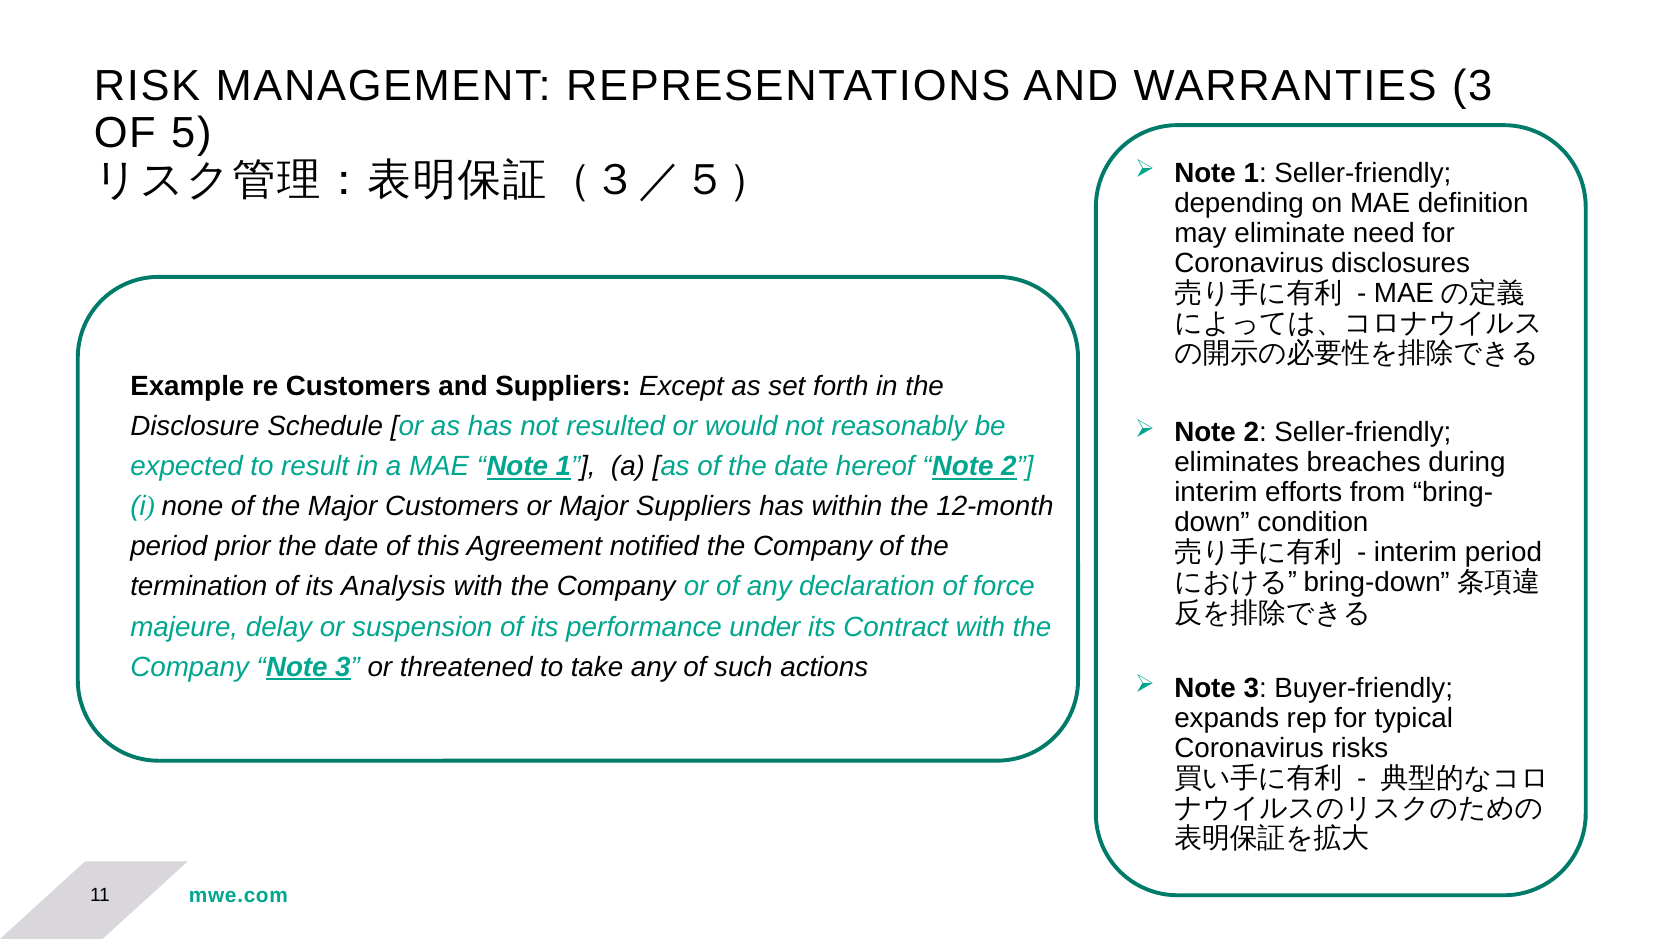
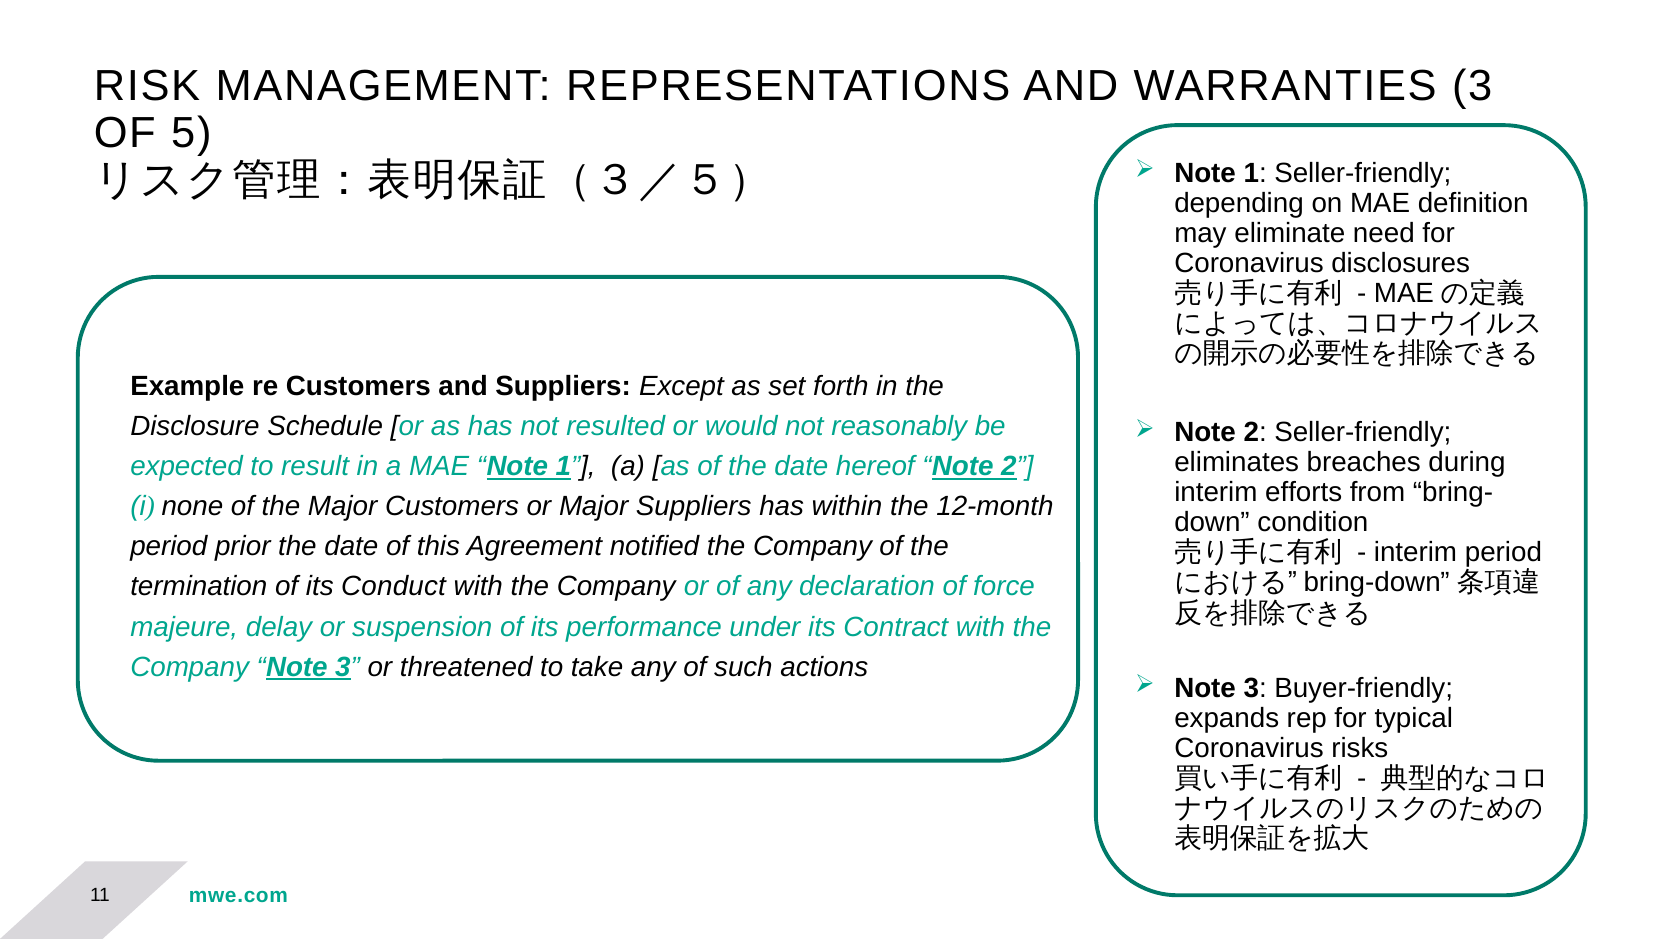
Analysis: Analysis -> Conduct
